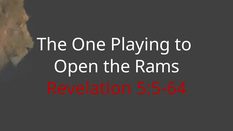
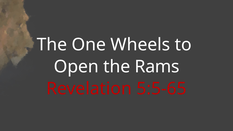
Playing: Playing -> Wheels
5:5-64: 5:5-64 -> 5:5-65
